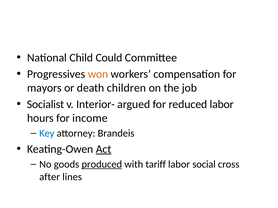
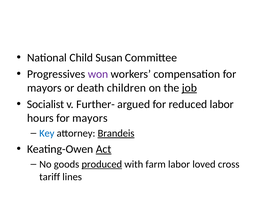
Could: Could -> Susan
won colour: orange -> purple
job underline: none -> present
Interior-: Interior- -> Further-
hours for income: income -> mayors
Brandeis underline: none -> present
tariff: tariff -> farm
social: social -> loved
after: after -> tariff
